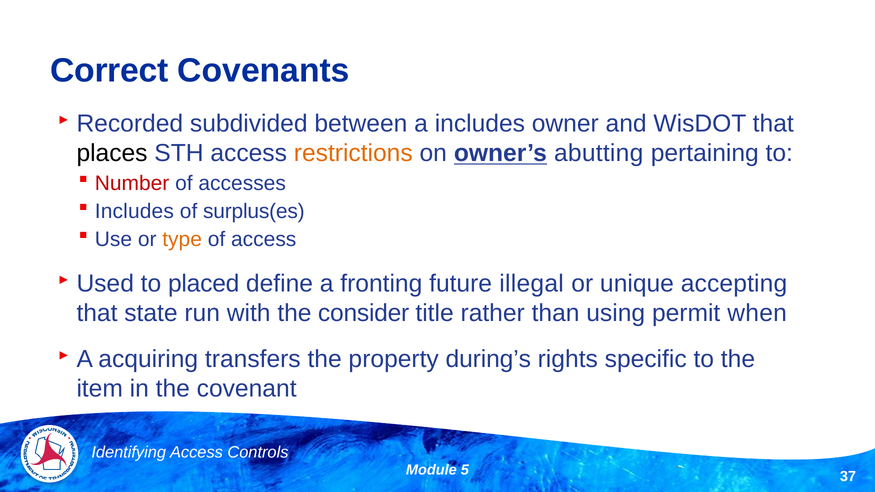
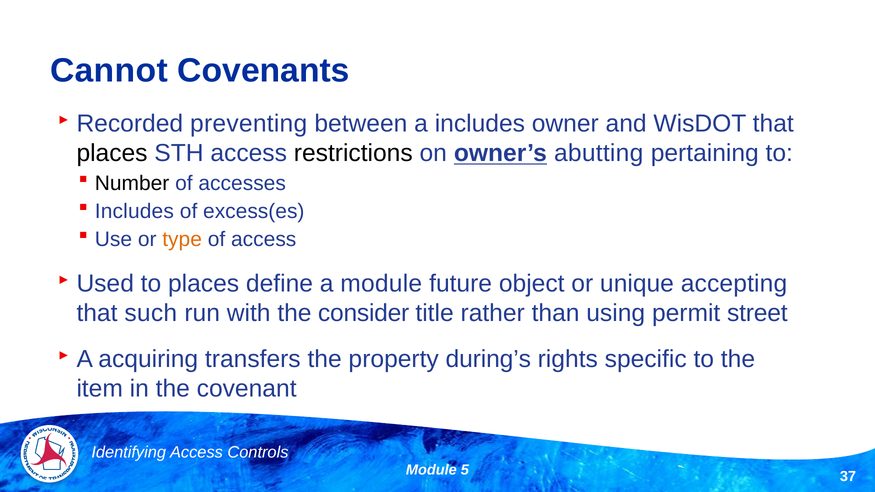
Correct: Correct -> Cannot
subdivided: subdivided -> preventing
restrictions colour: orange -> black
Number colour: red -> black
surplus(es: surplus(es -> excess(es
to placed: placed -> places
a fronting: fronting -> module
illegal: illegal -> object
state: state -> such
when: when -> street
